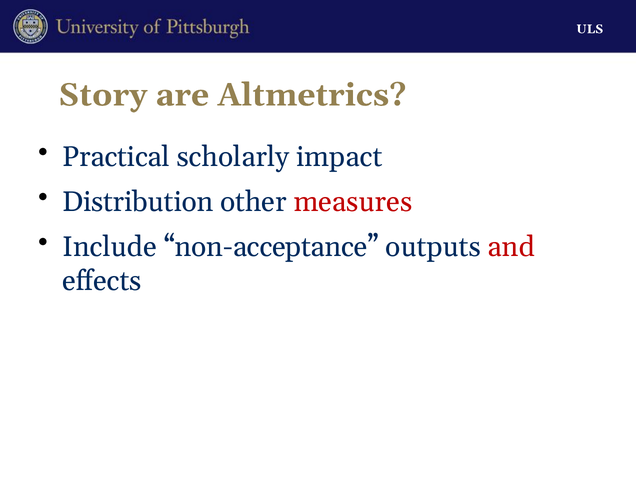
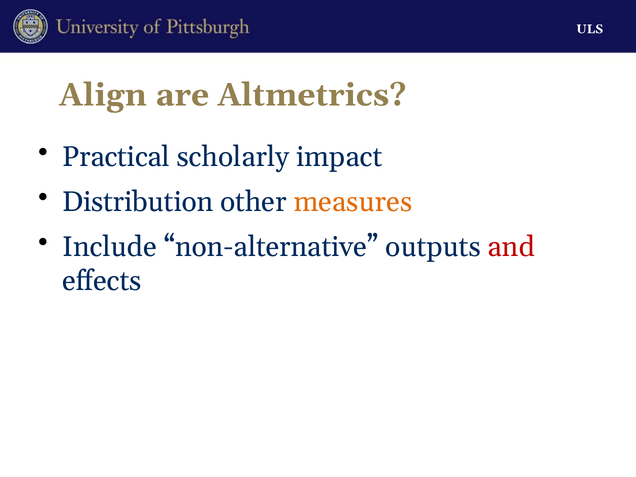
Story: Story -> Align
measures colour: red -> orange
non-acceptance: non-acceptance -> non-alternative
